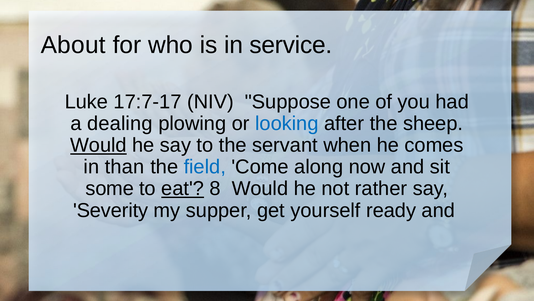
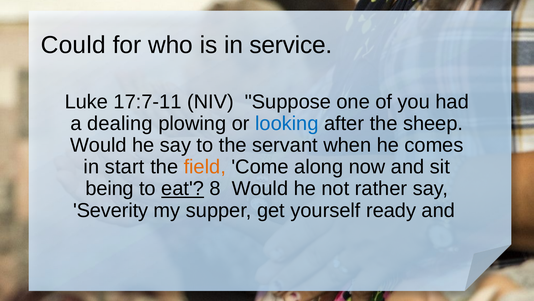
About: About -> Could
17:7-17: 17:7-17 -> 17:7-11
Would at (98, 145) underline: present -> none
than: than -> start
field colour: blue -> orange
some: some -> being
